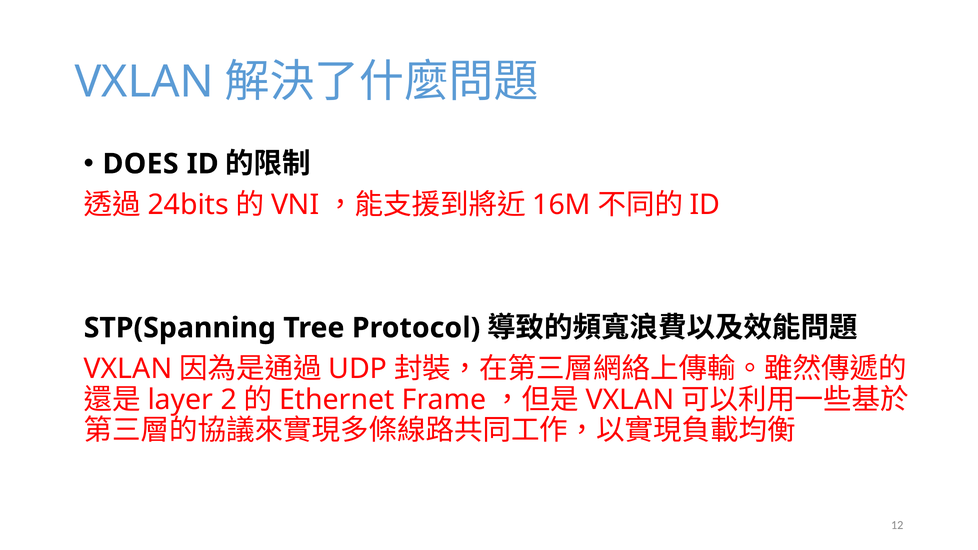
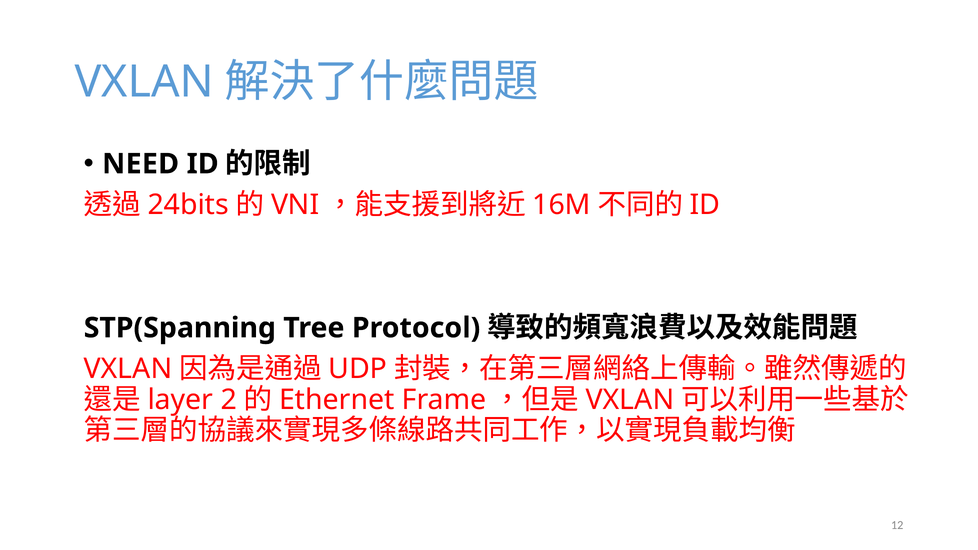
DOES: DOES -> NEED
